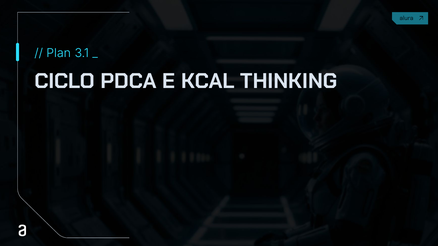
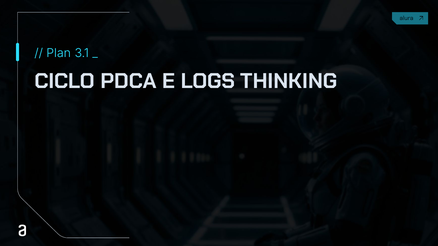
KCAL: KCAL -> LOGS
